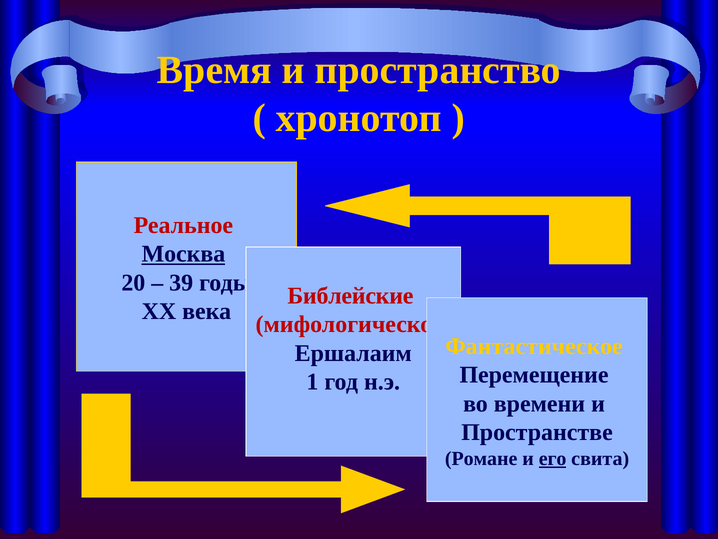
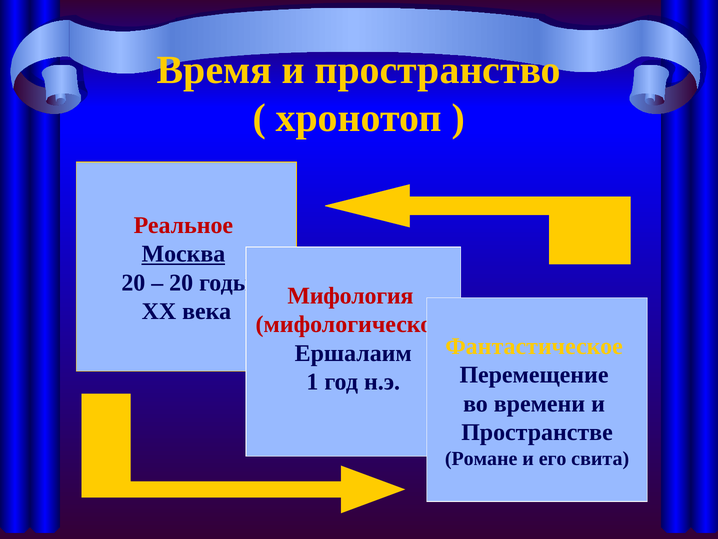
39 at (181, 282): 39 -> 20
Библейские: Библейские -> Мифология
его underline: present -> none
